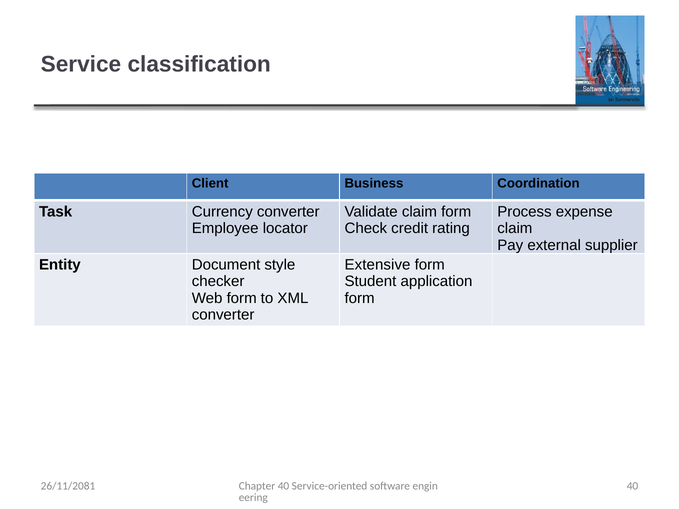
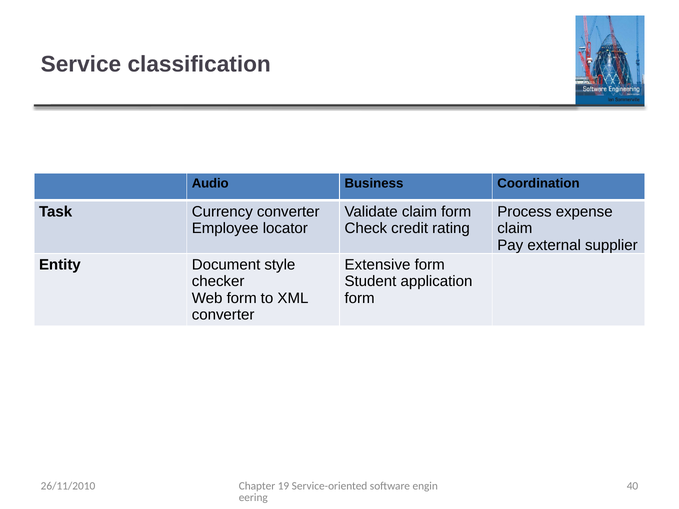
Client: Client -> Audio
Chapter 40: 40 -> 19
26/11/2081: 26/11/2081 -> 26/11/2010
